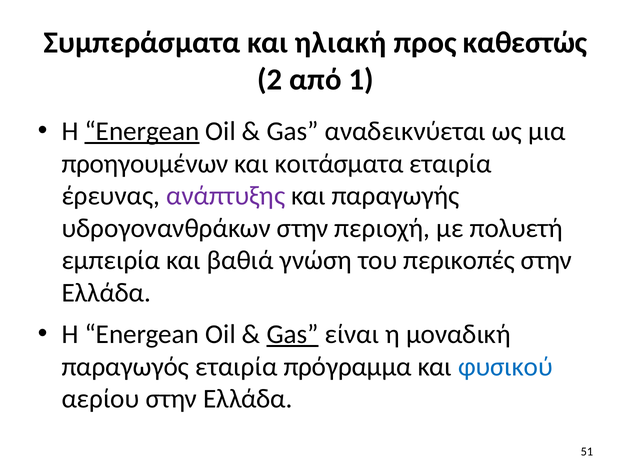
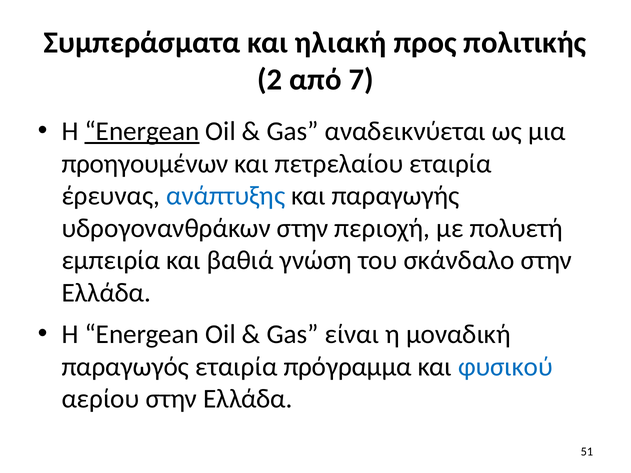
καθεστώς: καθεστώς -> πολιτικής
1: 1 -> 7
κοιτάσματα: κοιτάσματα -> πετρελαίου
ανάπτυξης colour: purple -> blue
περικοπές: περικοπές -> σκάνδαλο
Gas at (293, 335) underline: present -> none
